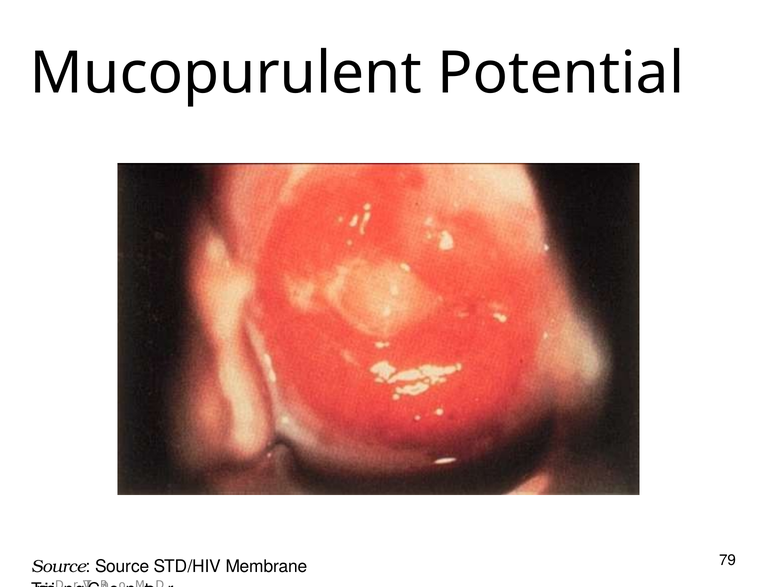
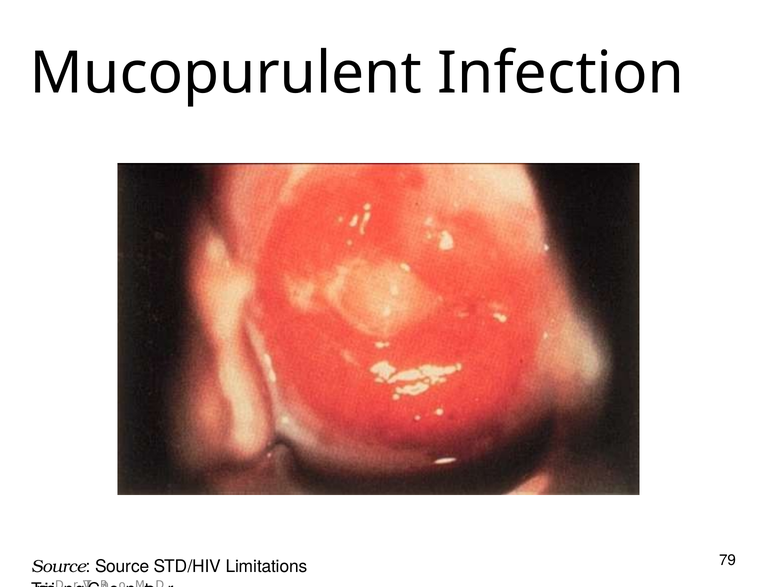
Potential: Potential -> Infection
Membrane: Membrane -> Limitations
